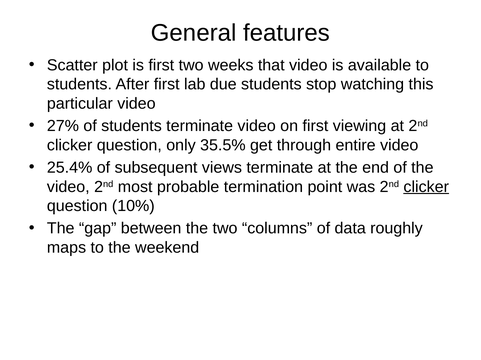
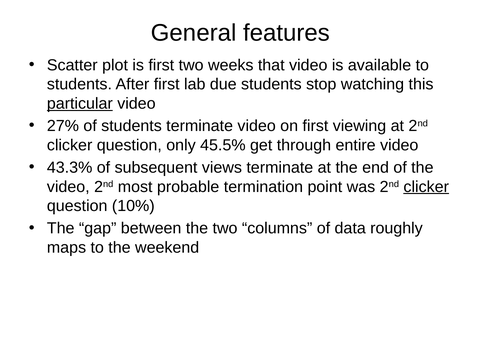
particular underline: none -> present
35.5%: 35.5% -> 45.5%
25.4%: 25.4% -> 43.3%
